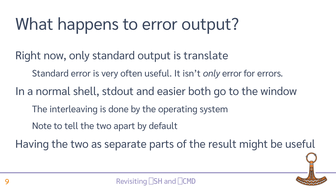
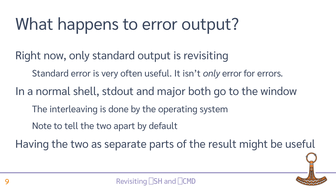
is translate: translate -> revisiting
easier: easier -> major
